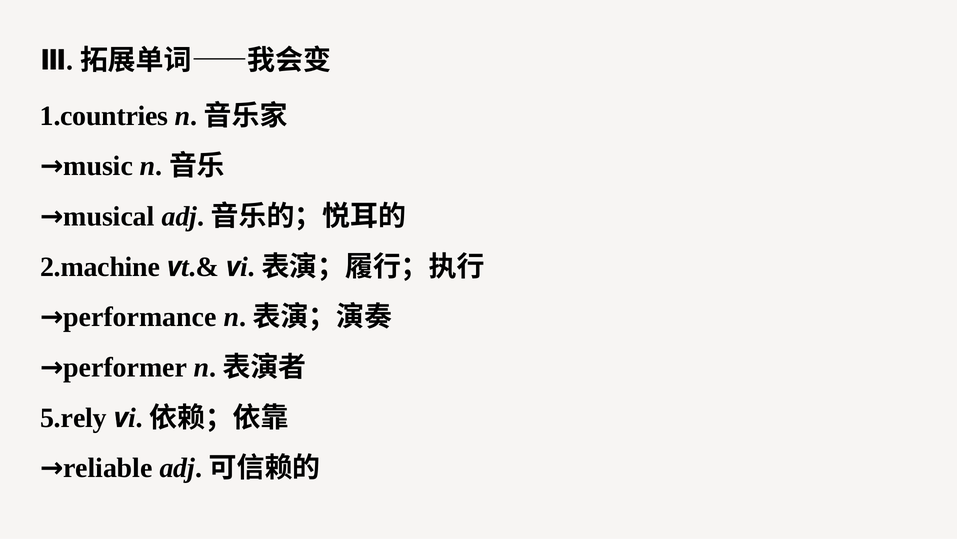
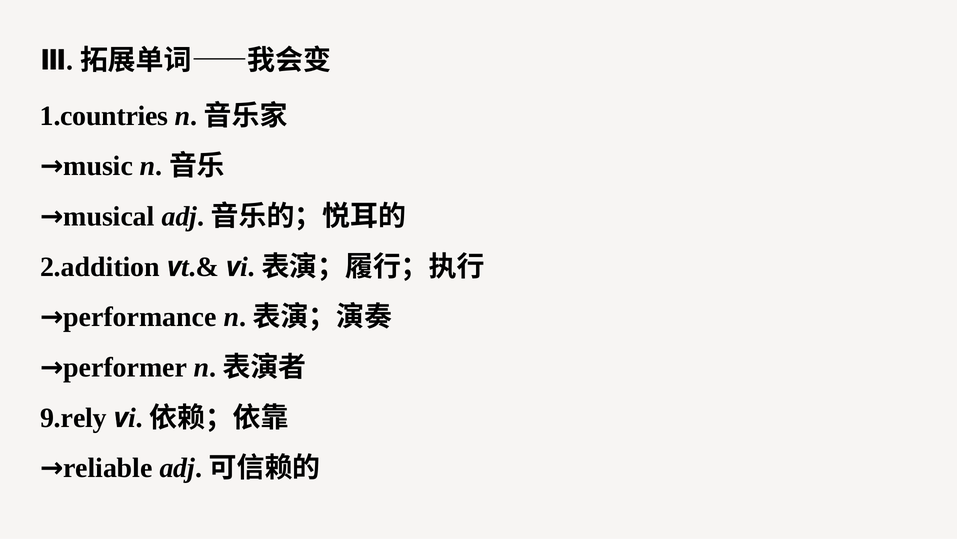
2.machine: 2.machine -> 2.addition
5.rely: 5.rely -> 9.rely
